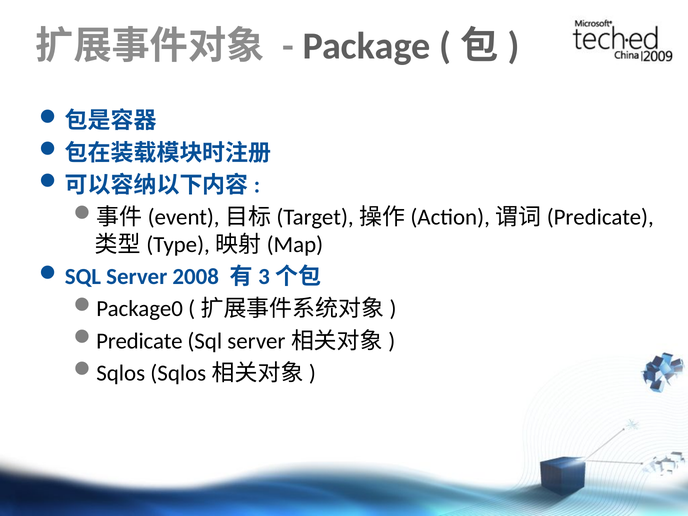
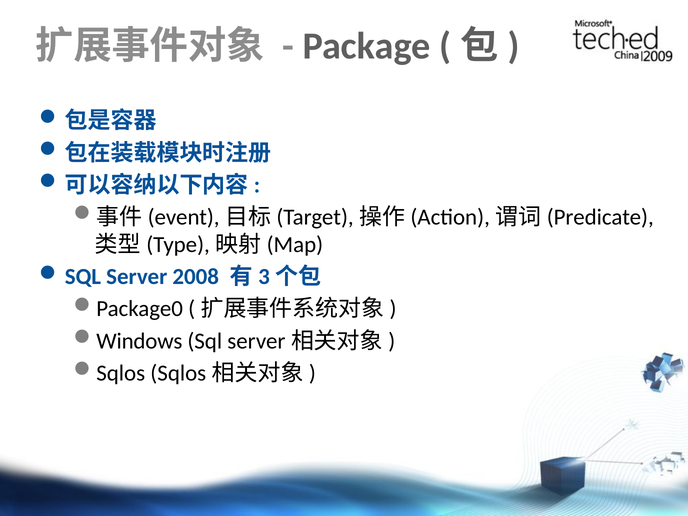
Predicate: Predicate -> Windows
